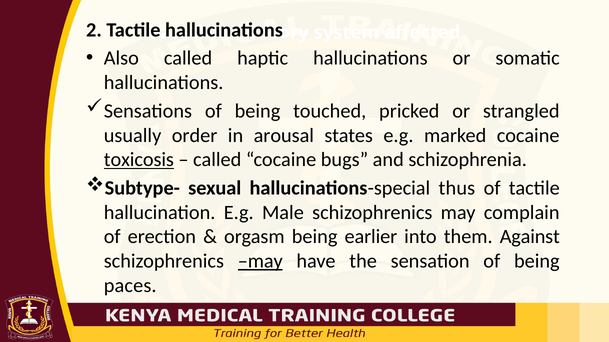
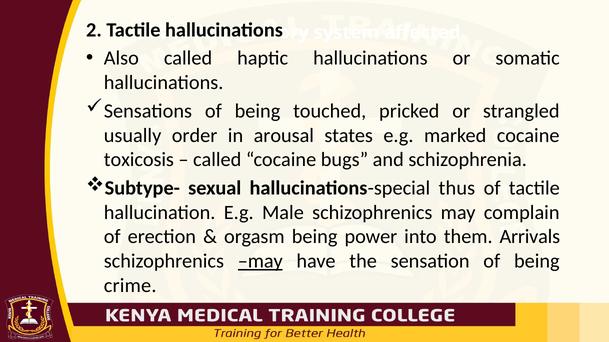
toxicosis underline: present -> none
earlier: earlier -> power
Against: Against -> Arrivals
paces: paces -> crime
